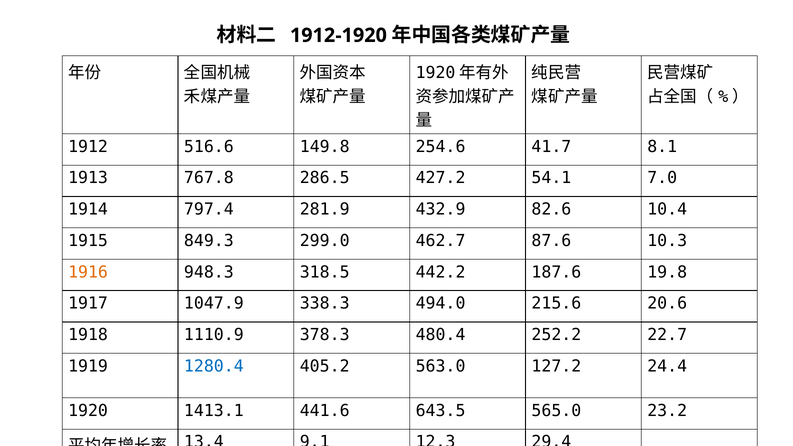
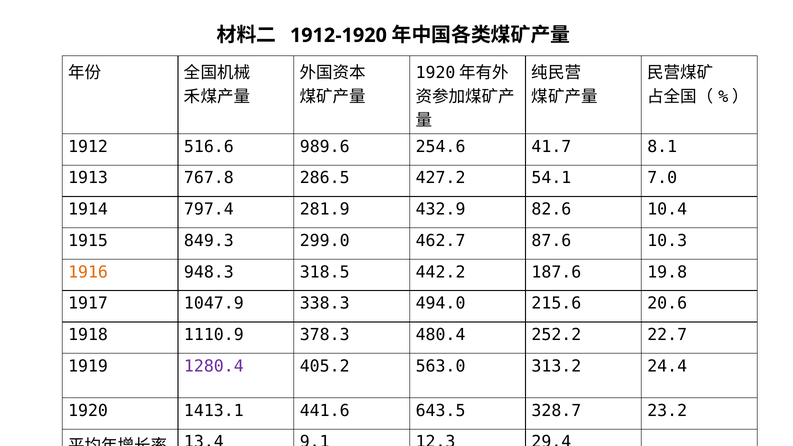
149.8: 149.8 -> 989.6
1280.4 colour: blue -> purple
127.2: 127.2 -> 313.2
565.0: 565.0 -> 328.7
